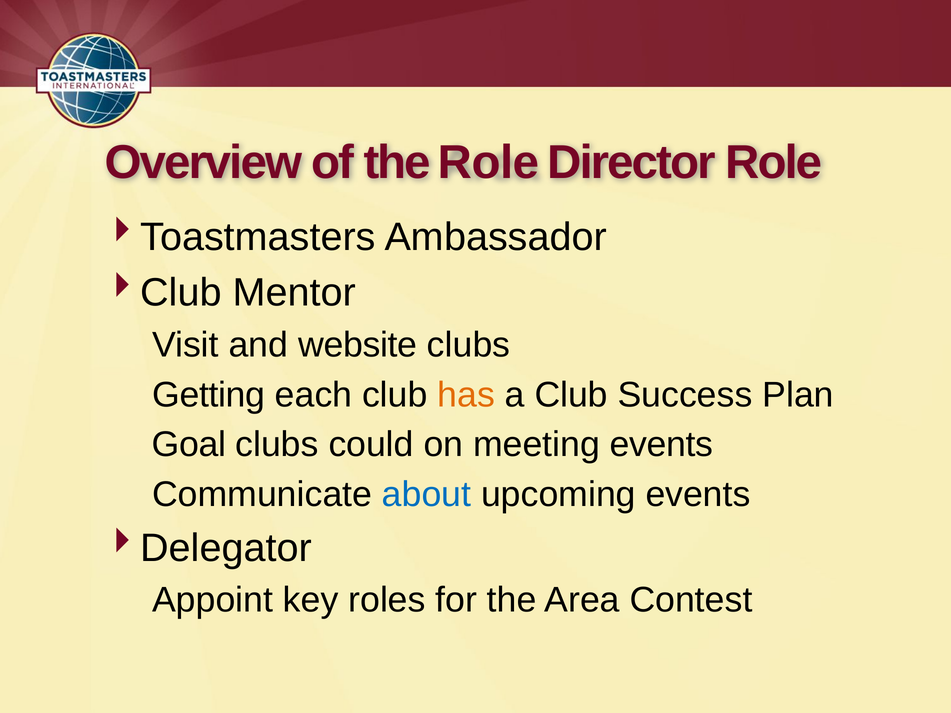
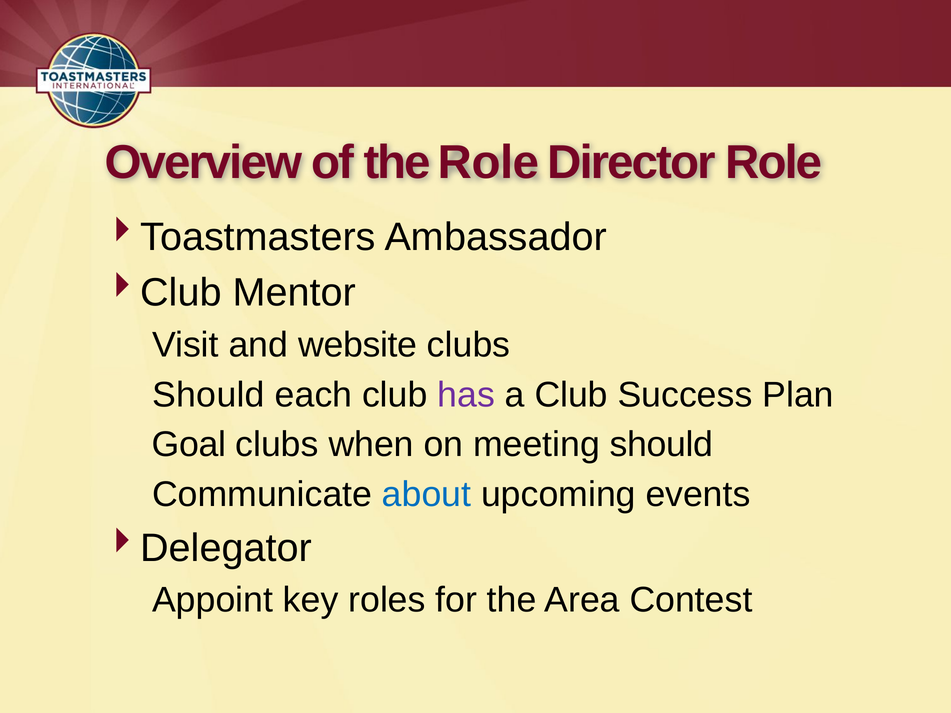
Getting at (209, 395): Getting -> Should
has colour: orange -> purple
could: could -> when
meeting events: events -> should
